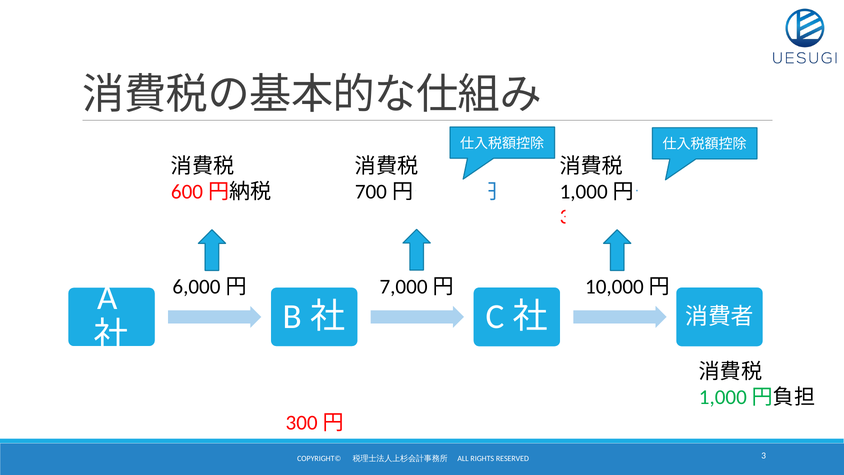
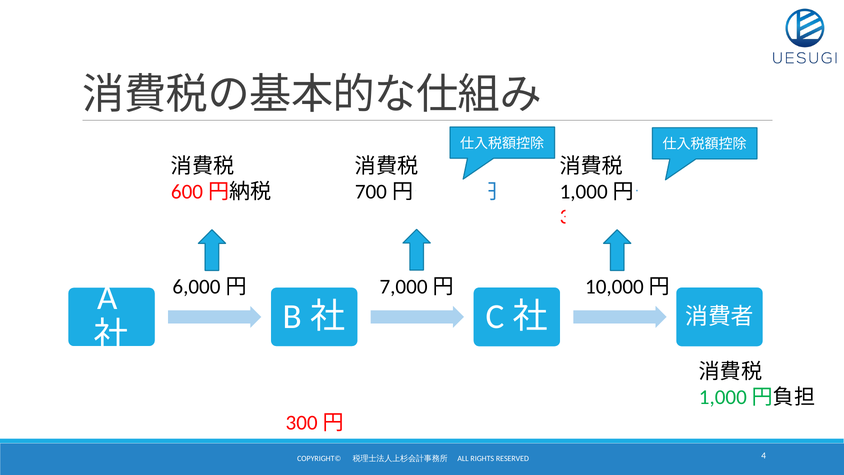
3: 3 -> 4
